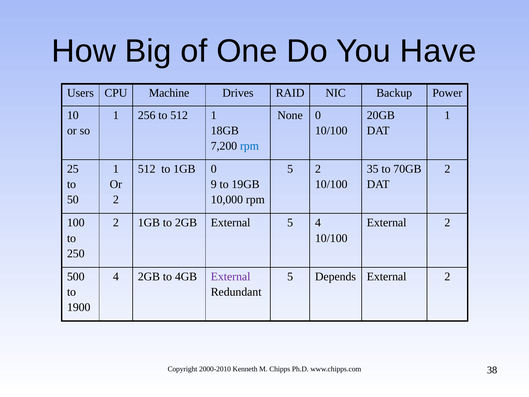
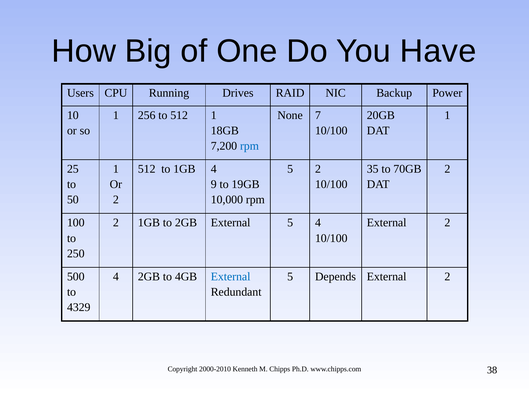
Machine: Machine -> Running
None 0: 0 -> 7
1GB 0: 0 -> 4
External at (231, 276) colour: purple -> blue
1900: 1900 -> 4329
